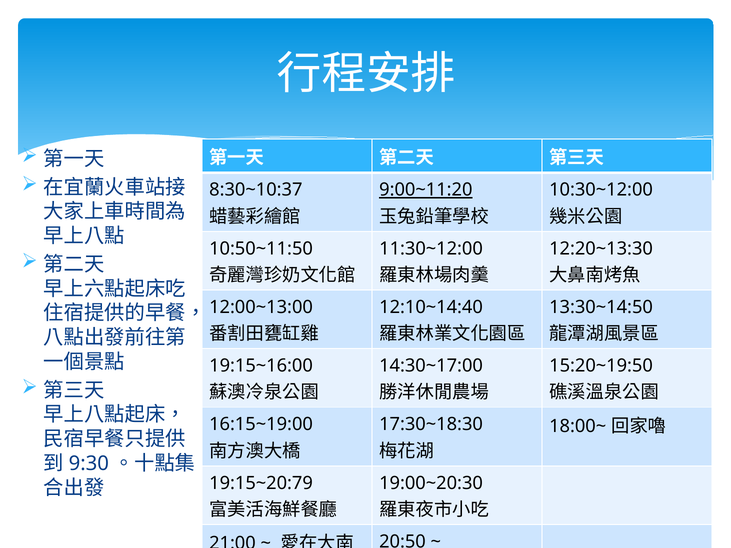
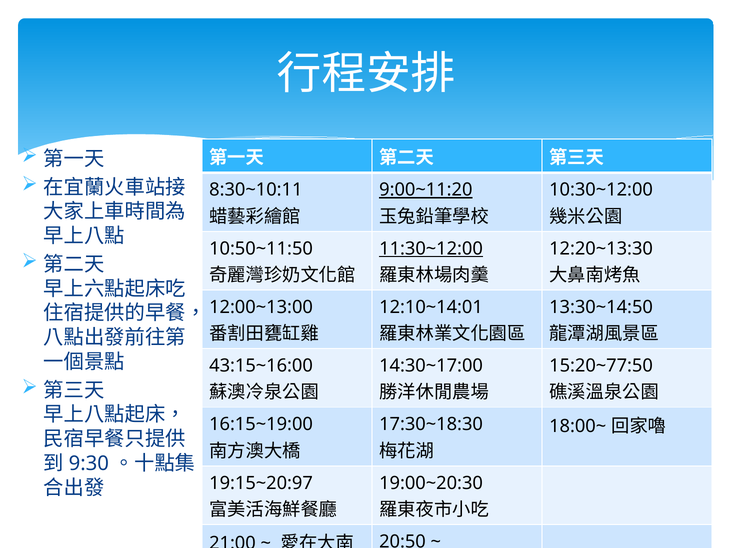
8:30~10:37: 8:30~10:37 -> 8:30~10:11
11:30~12:00 underline: none -> present
12:10~14:40: 12:10~14:40 -> 12:10~14:01
19:15~16:00: 19:15~16:00 -> 43:15~16:00
15:20~19:50: 15:20~19:50 -> 15:20~77:50
19:15~20:79: 19:15~20:79 -> 19:15~20:97
